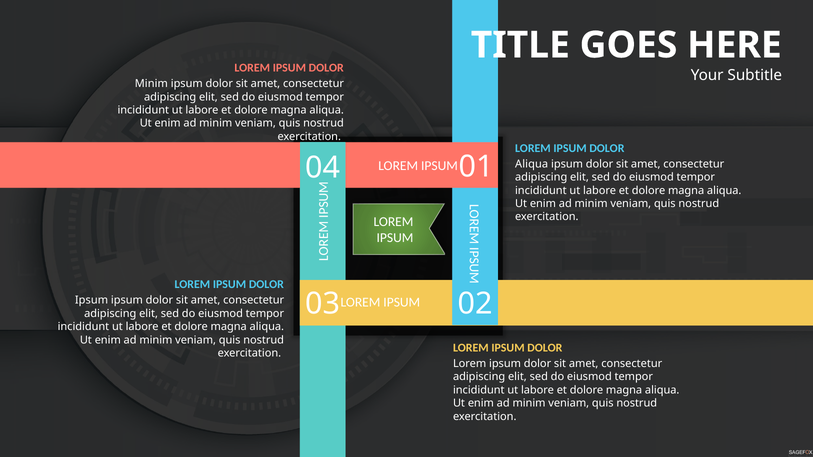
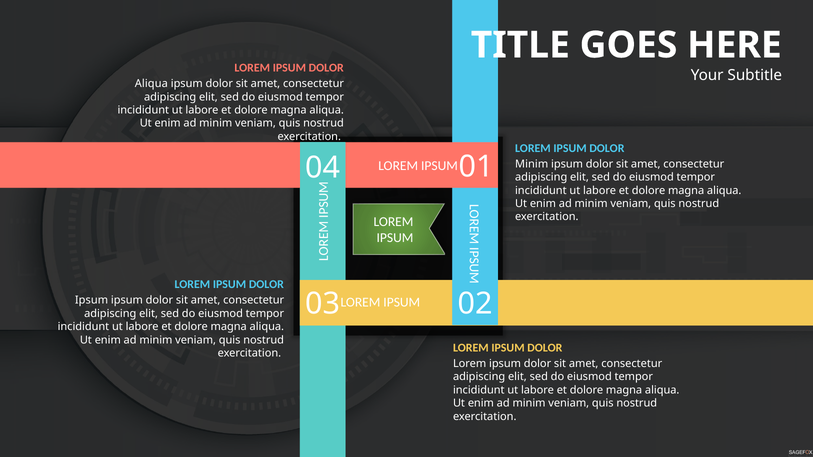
Minim at (151, 84): Minim -> Aliqua
Aliqua at (532, 164): Aliqua -> Minim
